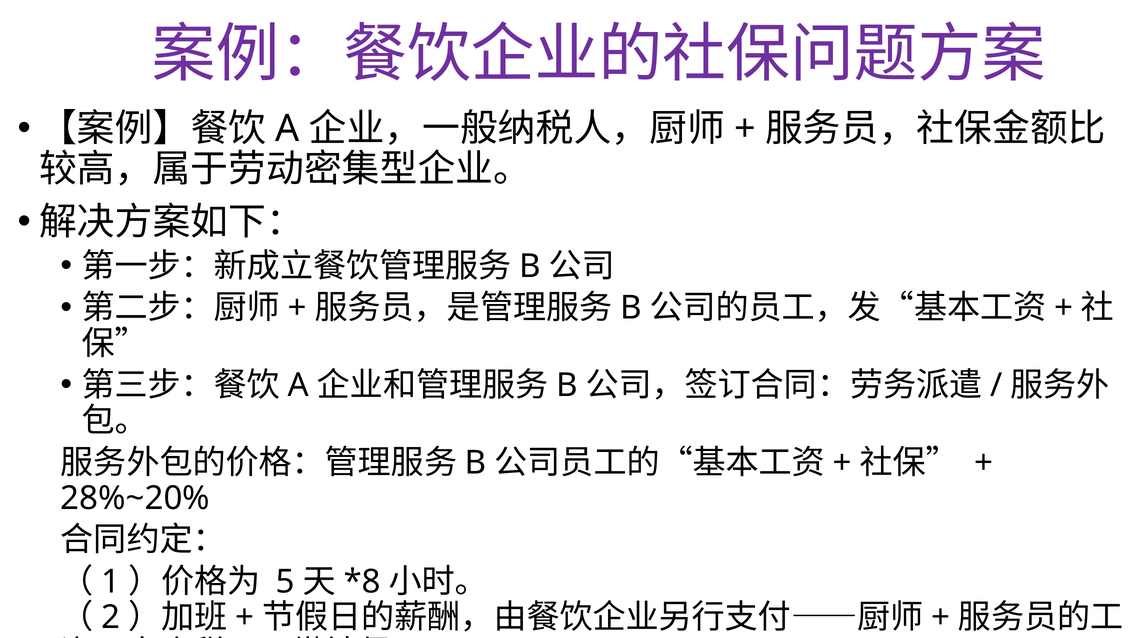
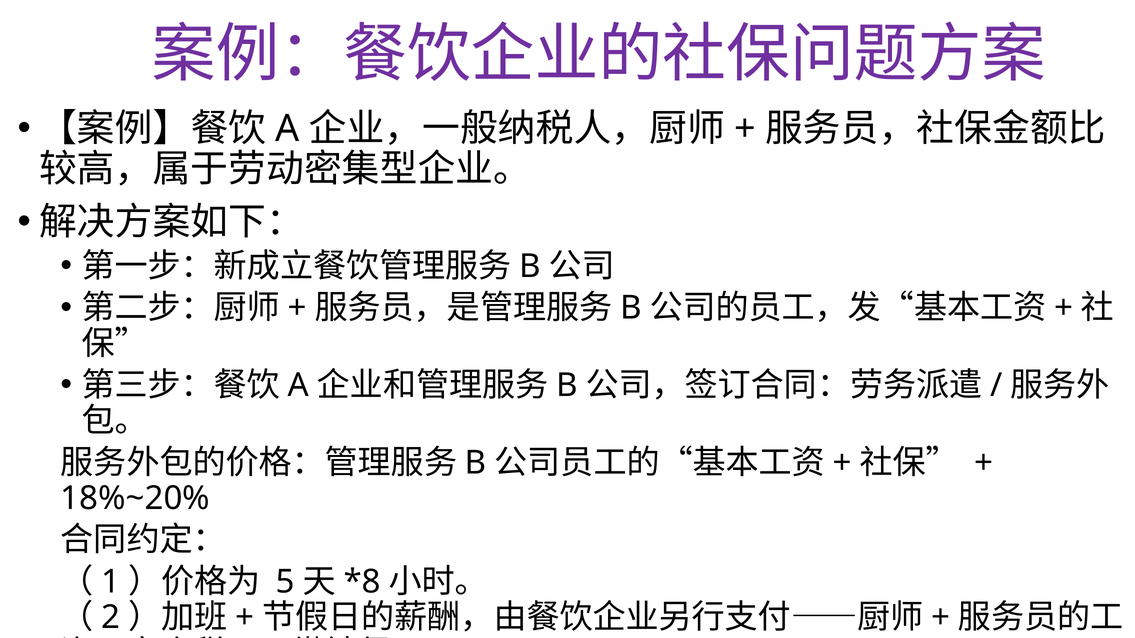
28%~20%: 28%~20% -> 18%~20%
